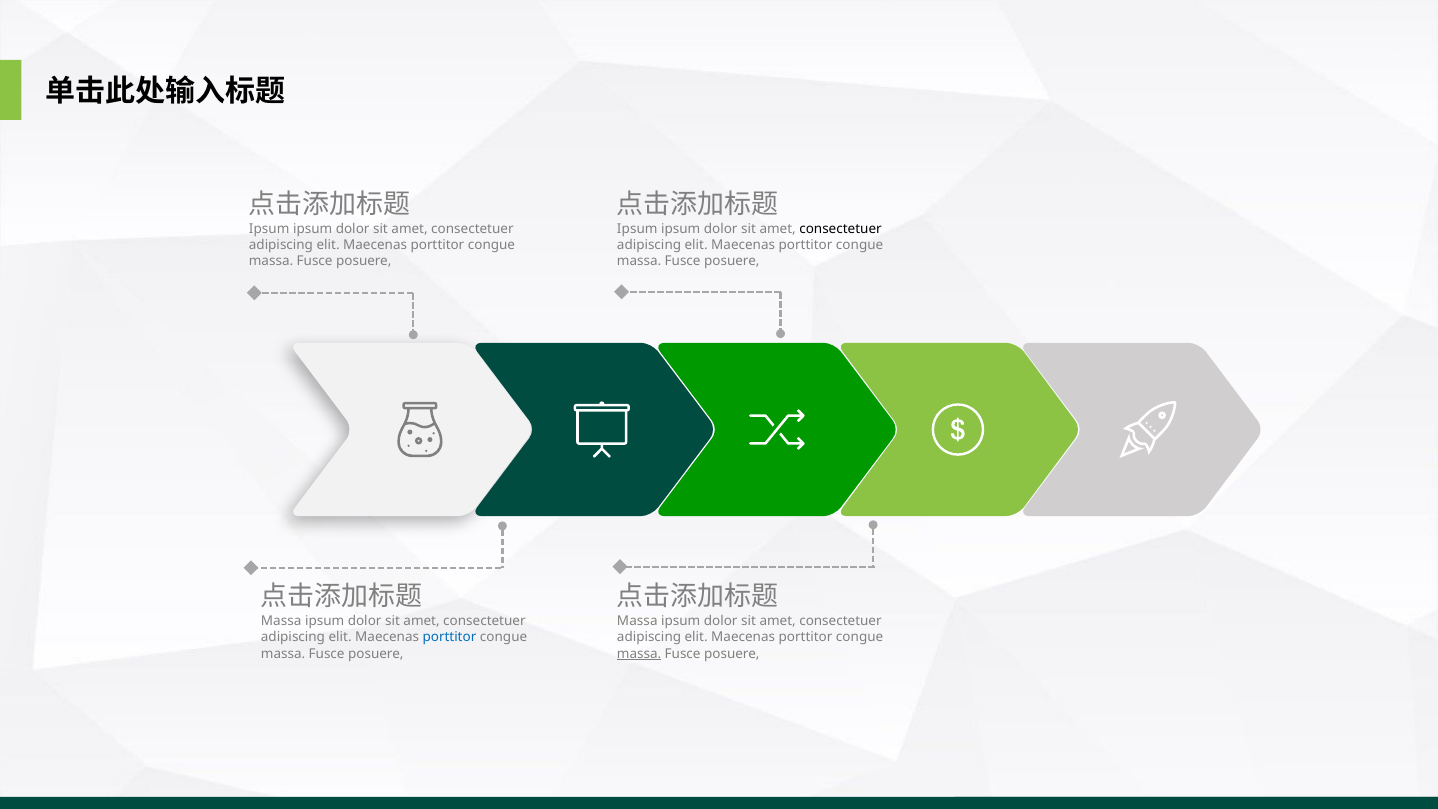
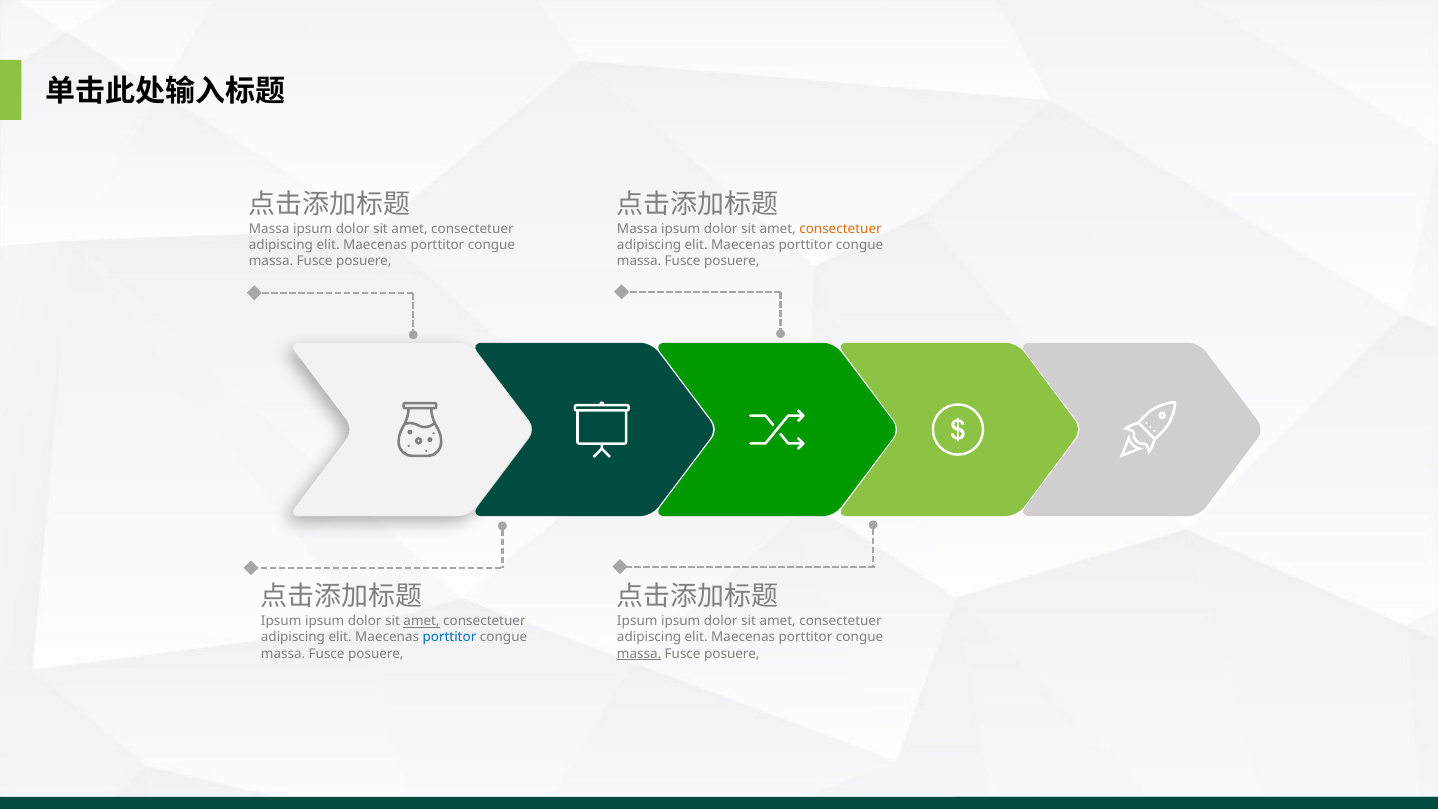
Ipsum at (269, 229): Ipsum -> Massa
Ipsum at (637, 229): Ipsum -> Massa
consectetuer at (840, 229) colour: black -> orange
Massa at (281, 621): Massa -> Ipsum
amet at (422, 621) underline: none -> present
Massa at (637, 621): Massa -> Ipsum
